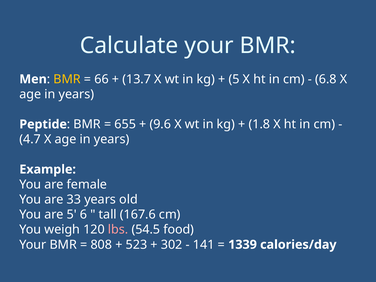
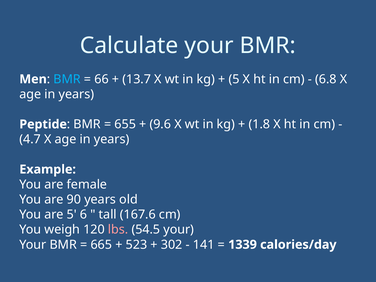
BMR at (67, 79) colour: yellow -> light blue
33: 33 -> 90
54.5 food: food -> your
808: 808 -> 665
